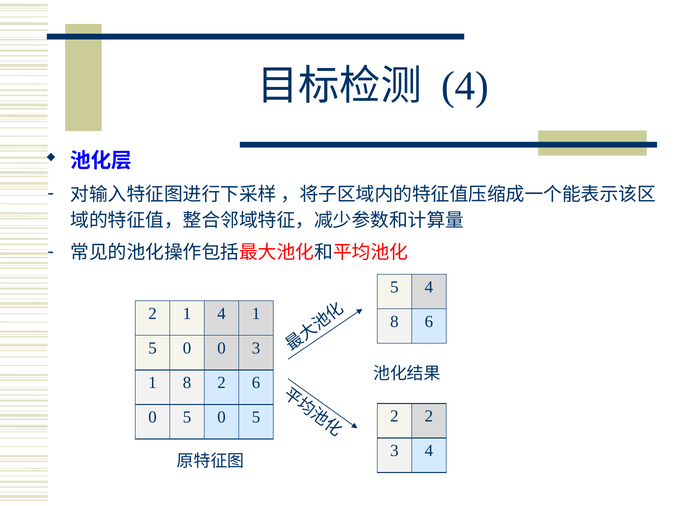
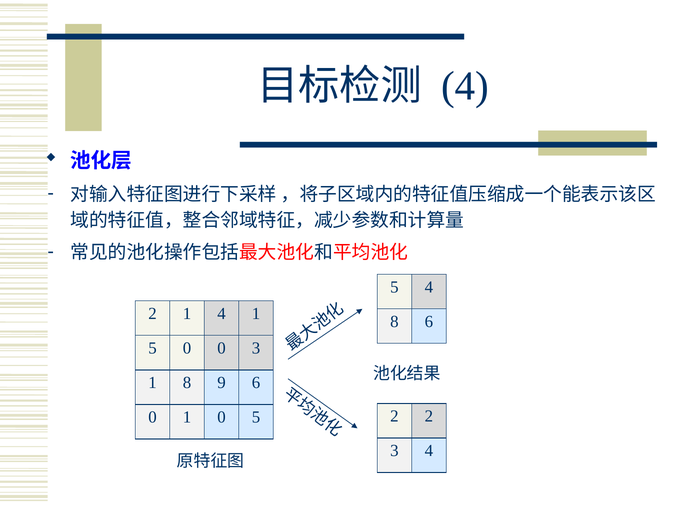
8 2: 2 -> 9
5 at (187, 417): 5 -> 1
